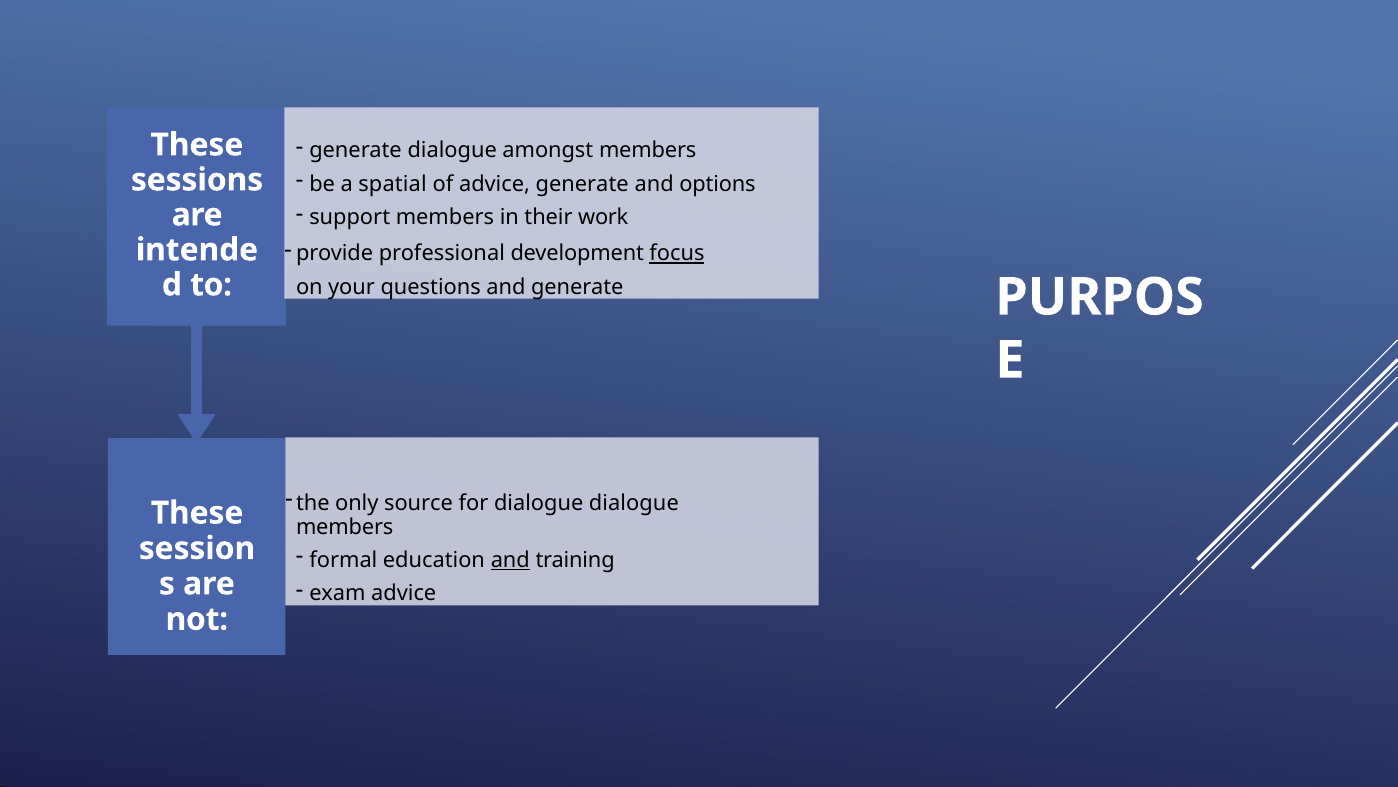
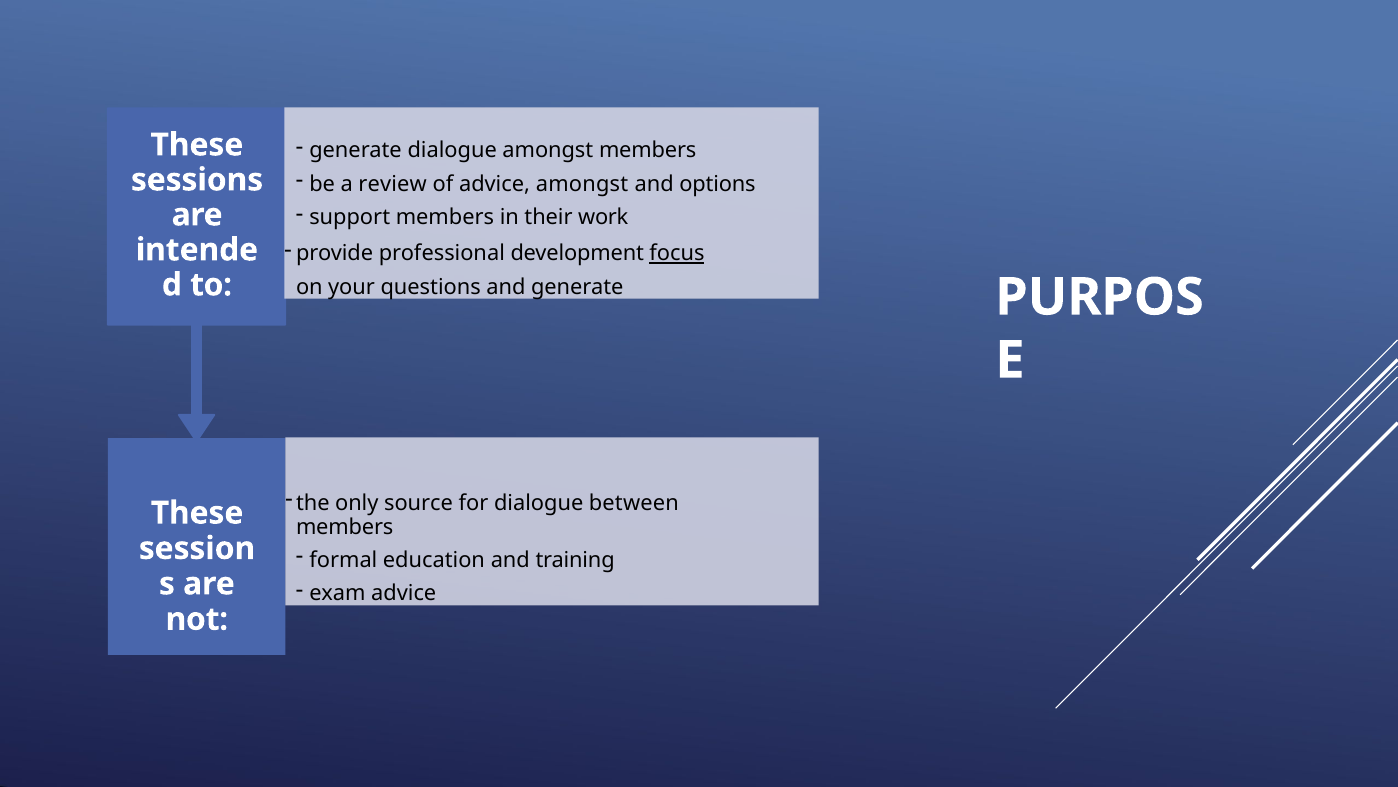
spatial: spatial -> review
advice generate: generate -> amongst
dialogue dialogue: dialogue -> between
and at (510, 560) underline: present -> none
